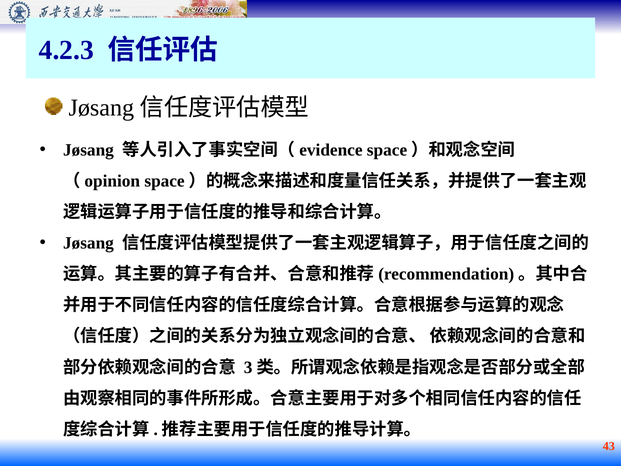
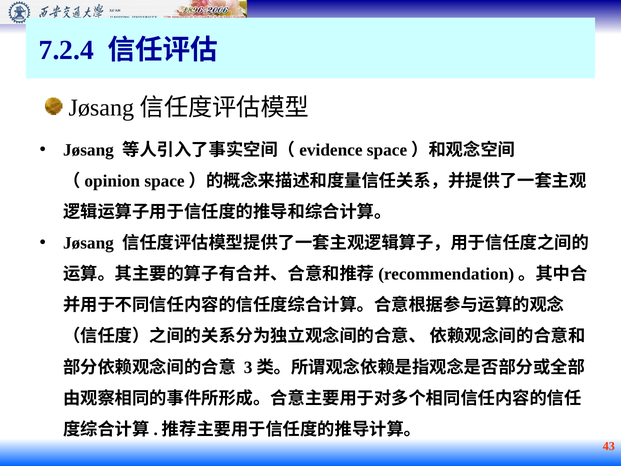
4.2.3: 4.2.3 -> 7.2.4
